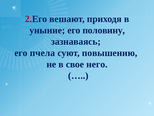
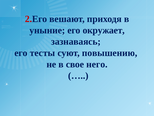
половину: половину -> окружает
пчела: пчела -> тесты
